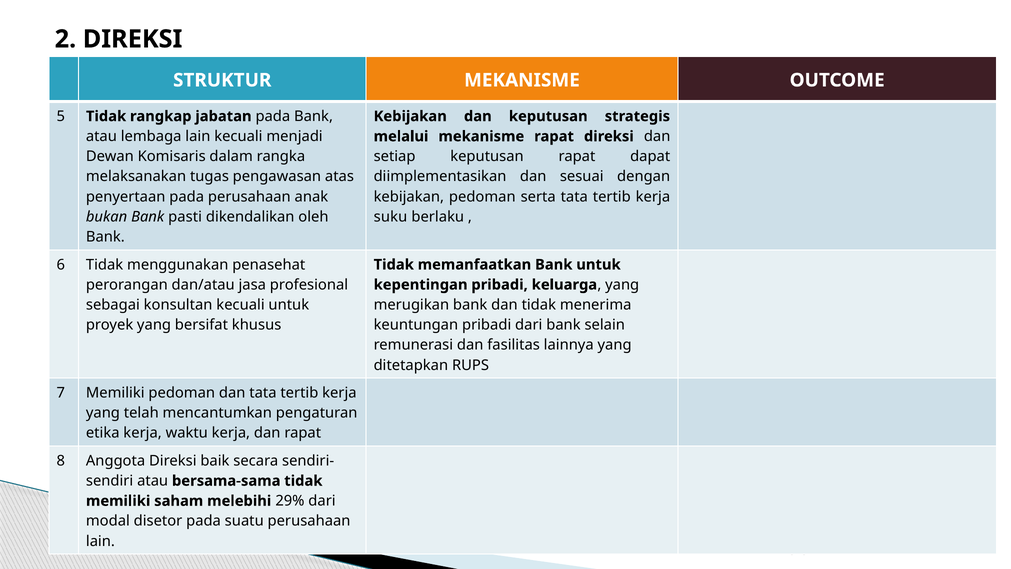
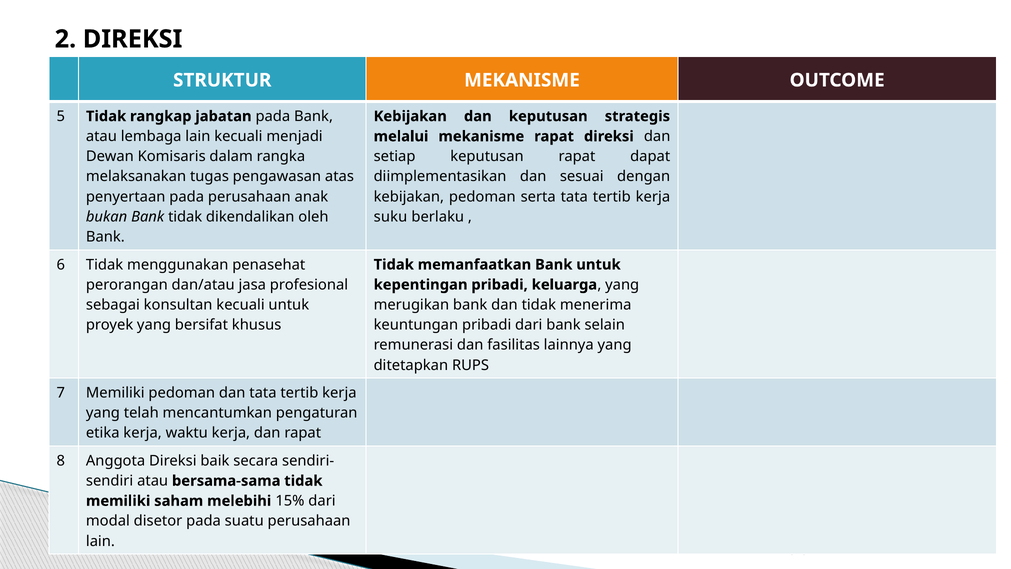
Bank pasti: pasti -> tidak
29%: 29% -> 15%
